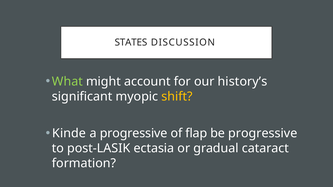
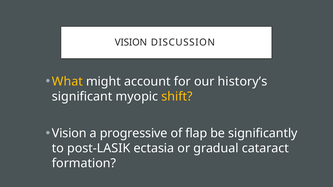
STATES at (131, 43): STATES -> VISION
What colour: light green -> yellow
Kinde at (69, 134): Kinde -> Vision
be progressive: progressive -> significantly
